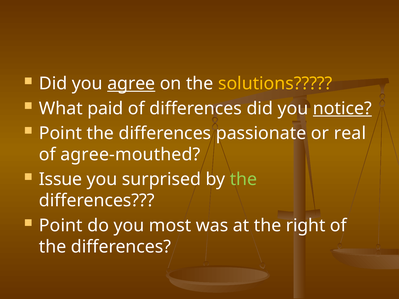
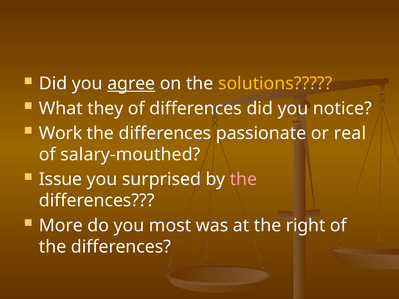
paid: paid -> they
notice underline: present -> none
Point at (60, 133): Point -> Work
agree-mouthed: agree-mouthed -> salary-mouthed
the at (244, 179) colour: light green -> pink
Point at (61, 226): Point -> More
